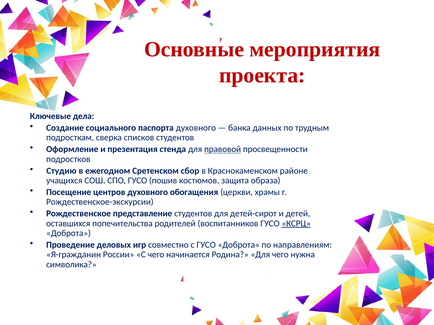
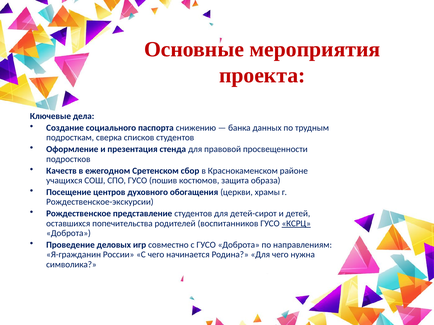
паспорта духовного: духовного -> снижению
правовой underline: present -> none
Студию: Студию -> Качеств
